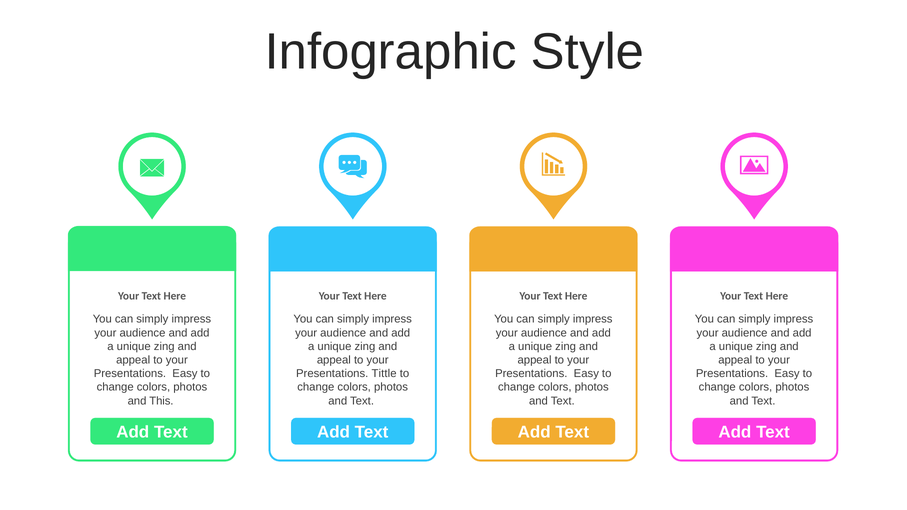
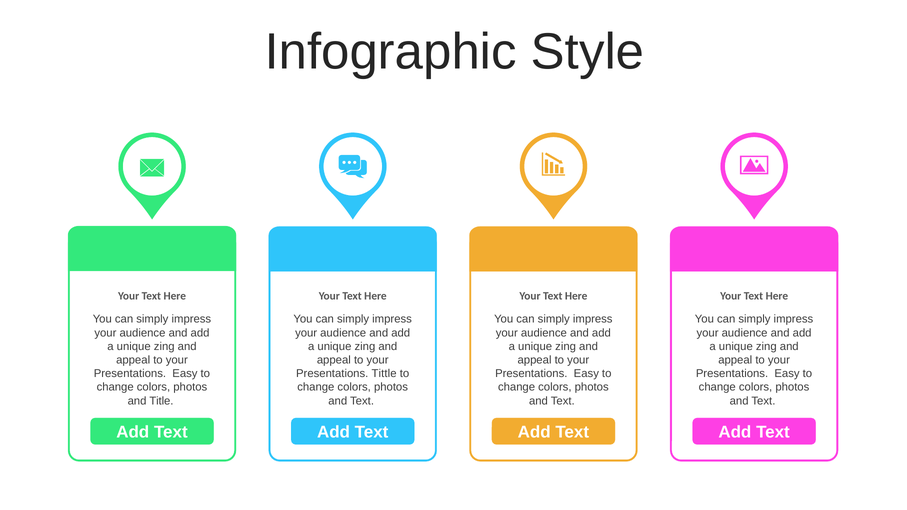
This: This -> Title
